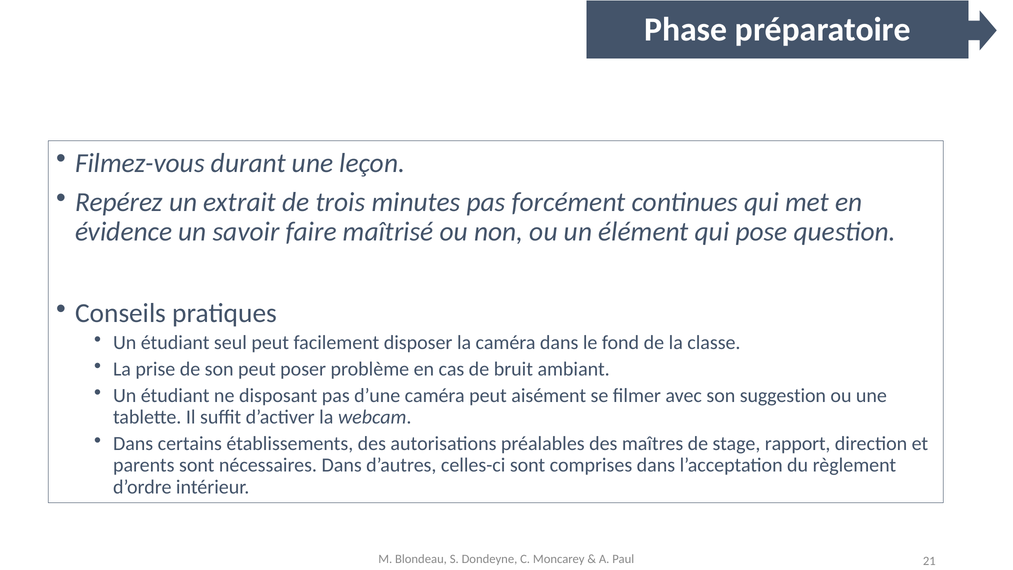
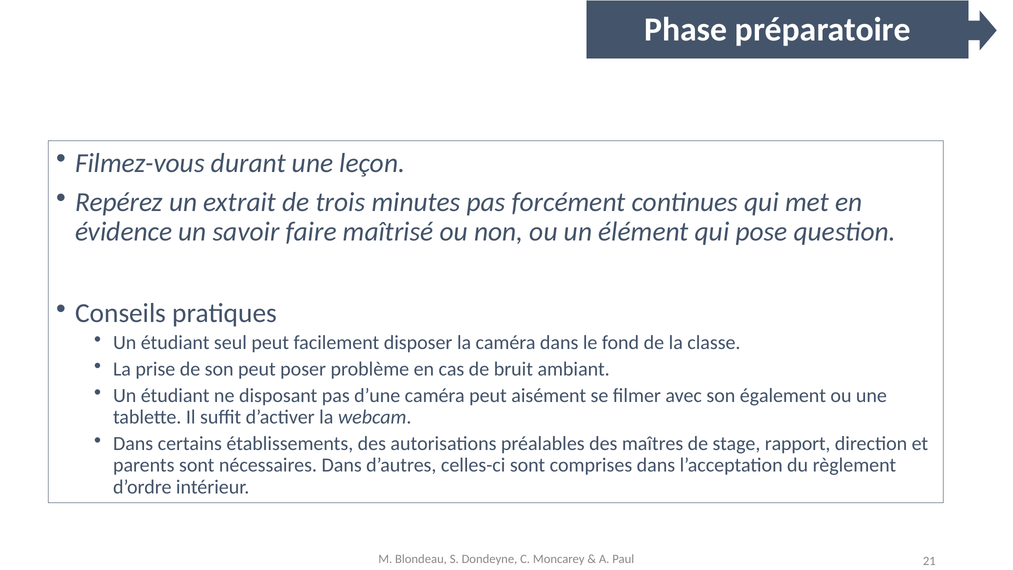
suggestion: suggestion -> également
